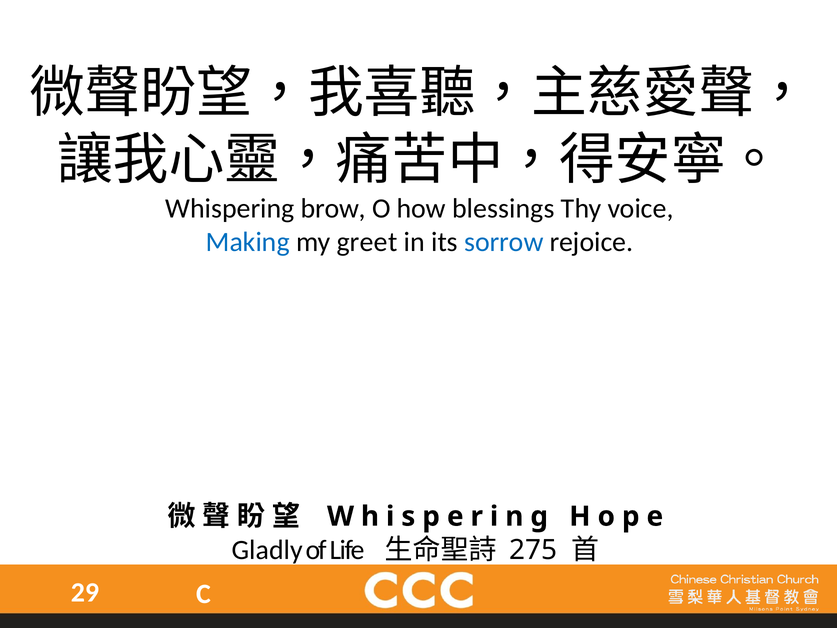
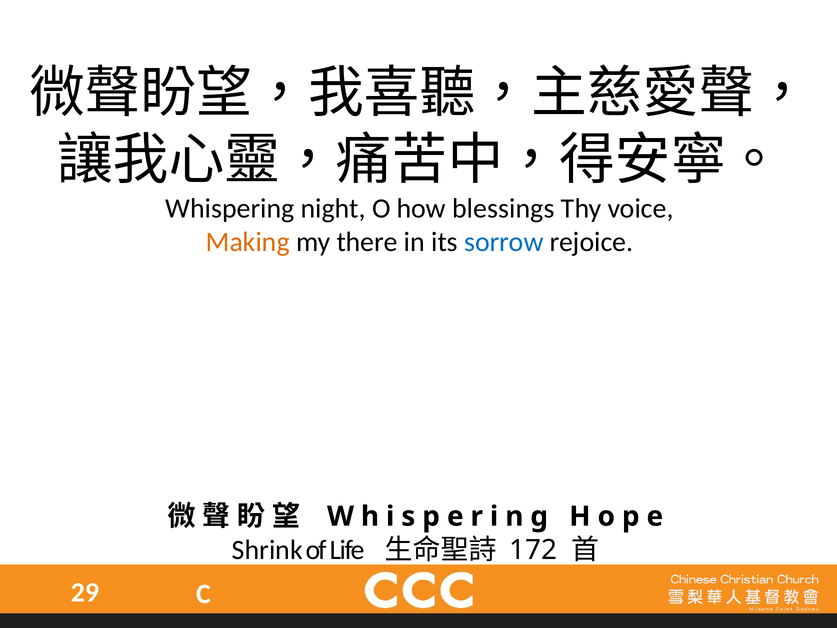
brow: brow -> night
Making colour: blue -> orange
greet: greet -> there
Gladly: Gladly -> Shrink
275: 275 -> 172
